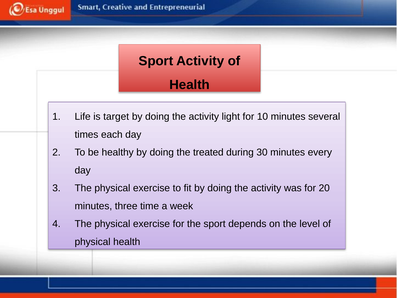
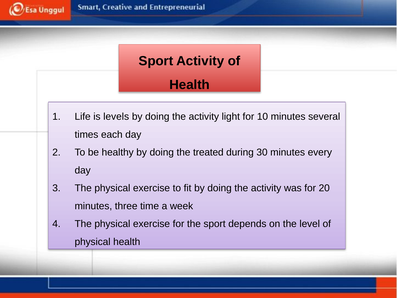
target: target -> levels
